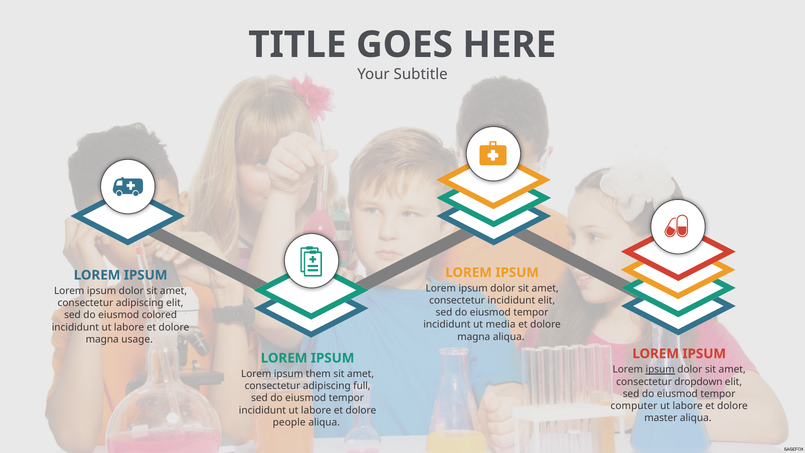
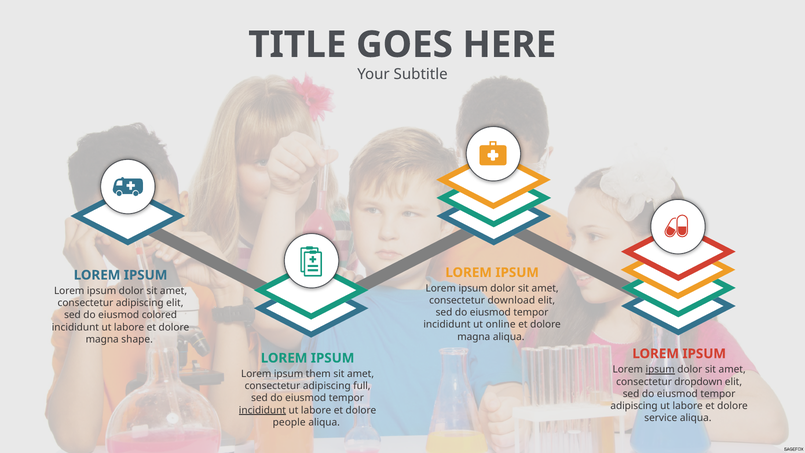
consectetur incididunt: incididunt -> download
media: media -> online
usage: usage -> shape
computer at (634, 406): computer -> adipiscing
incididunt at (262, 410) underline: none -> present
master: master -> service
